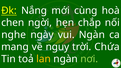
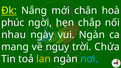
cùng: cùng -> chân
chen: chen -> phúc
nghe: nghe -> nhau
nơi colour: light green -> light blue
